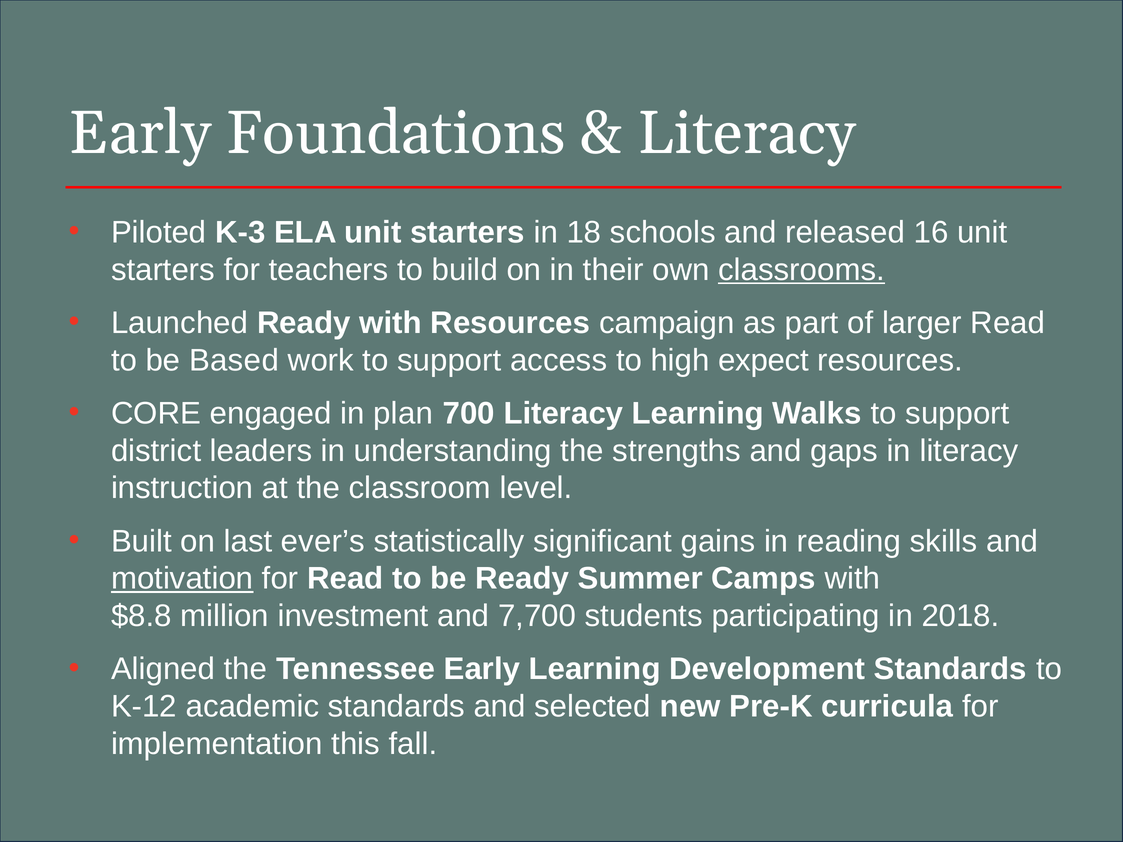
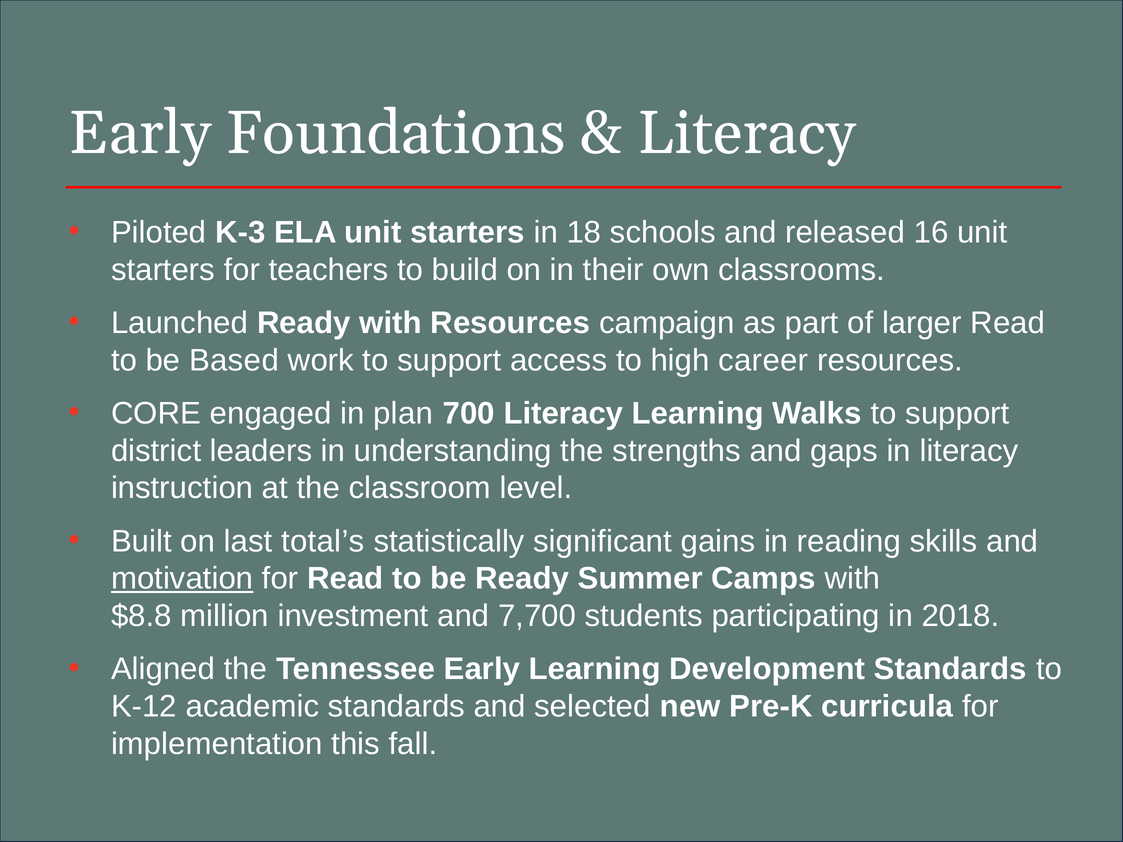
classrooms underline: present -> none
expect: expect -> career
ever’s: ever’s -> total’s
